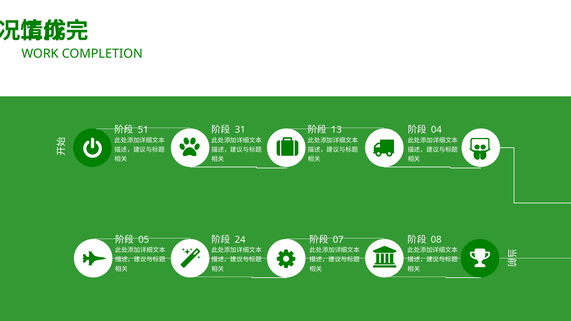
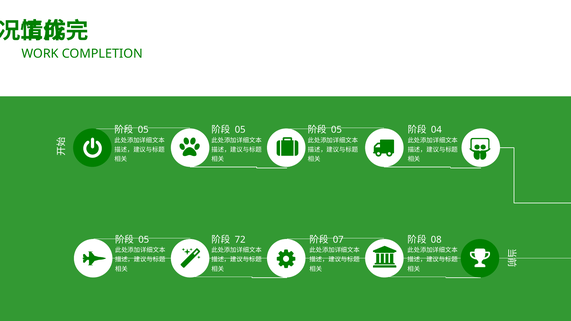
51 at (143, 130): 51 -> 05
31 at (240, 130): 31 -> 05
13 at (336, 130): 13 -> 05
24: 24 -> 72
